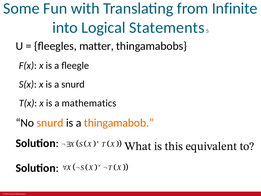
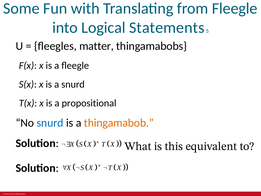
from Infinite: Infinite -> Fleegle
mathematics: mathematics -> propositional
snurd at (50, 123) colour: orange -> blue
